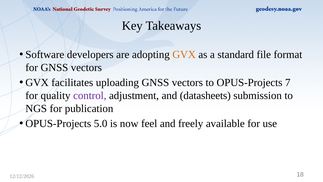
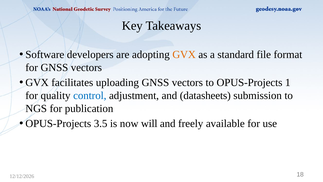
7: 7 -> 1
control colour: purple -> blue
5.0: 5.0 -> 3.5
feel: feel -> will
